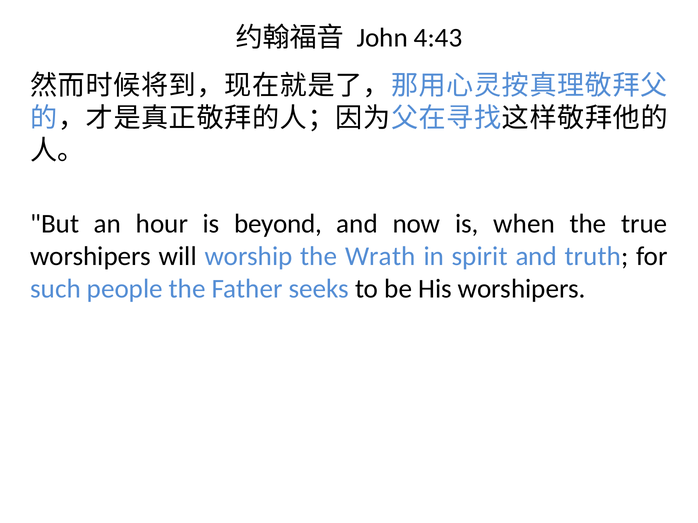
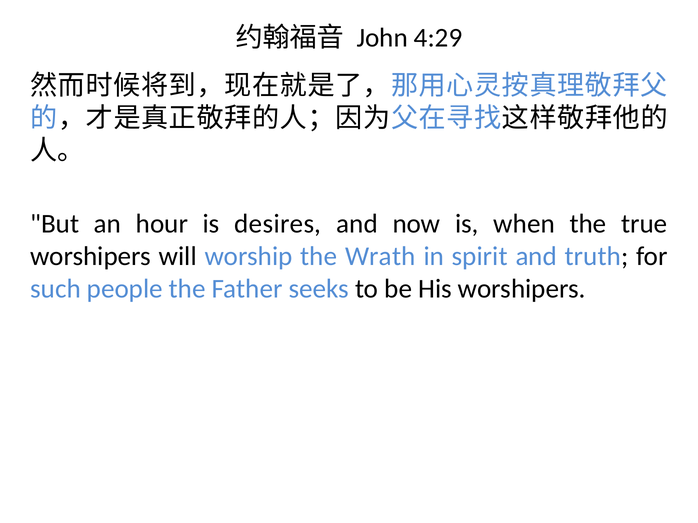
4:43: 4:43 -> 4:29
beyond: beyond -> desires
